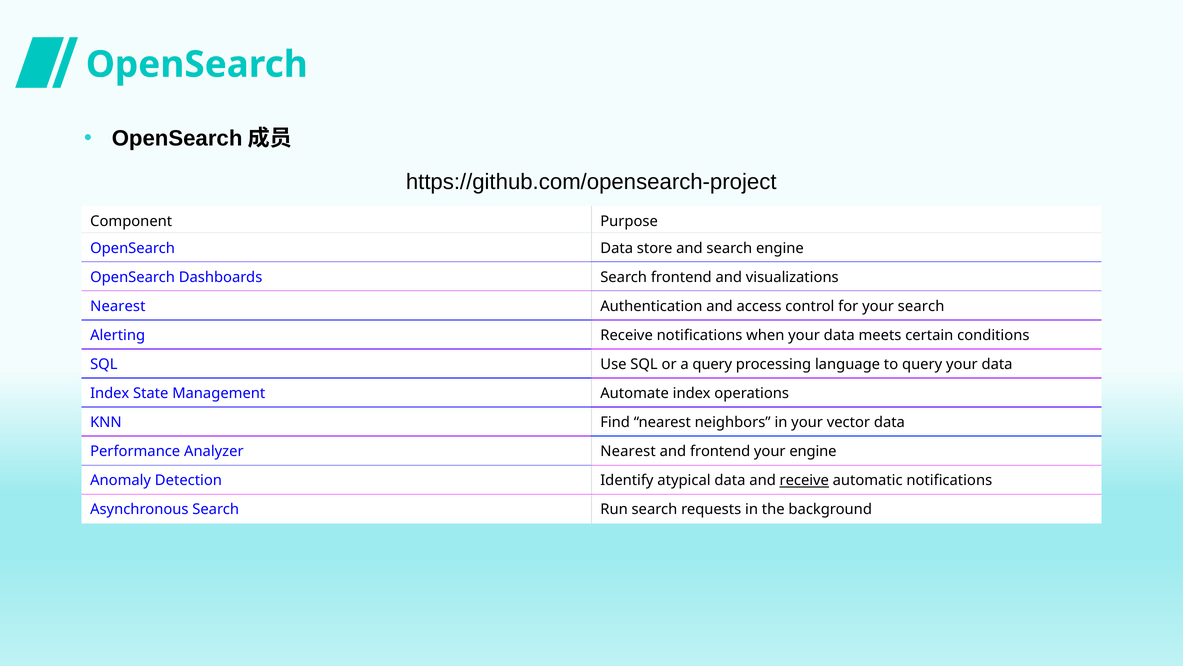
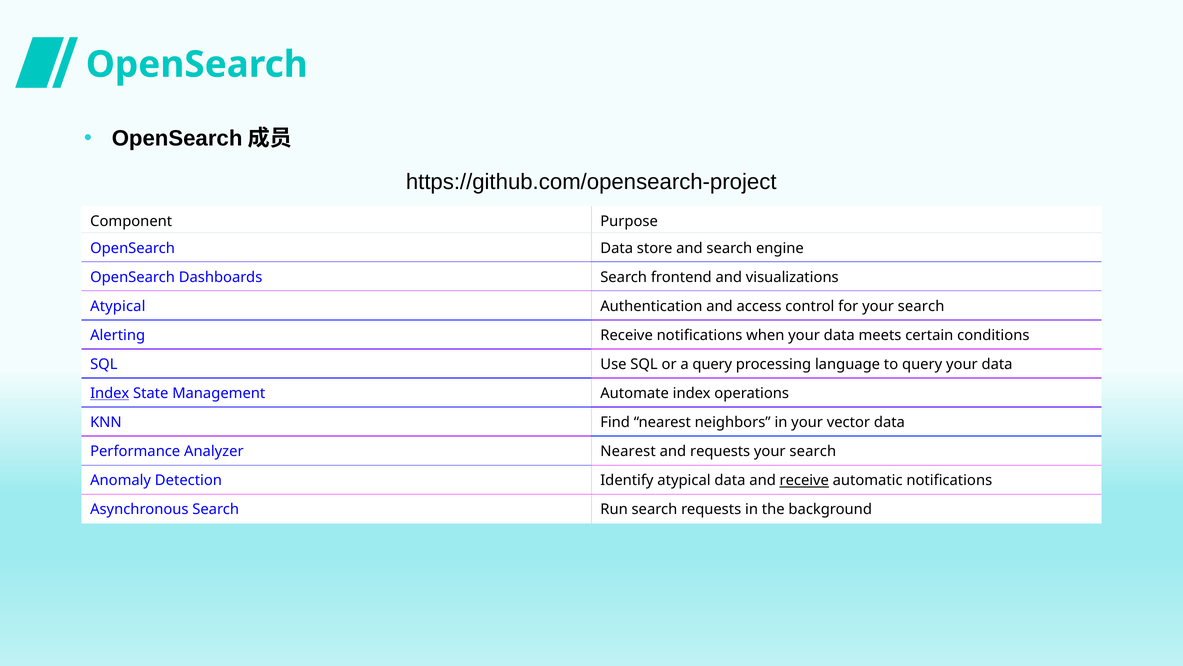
Nearest at (118, 306): Nearest -> Atypical
Index at (110, 393) underline: none -> present
and frontend: frontend -> requests
engine at (813, 451): engine -> search
